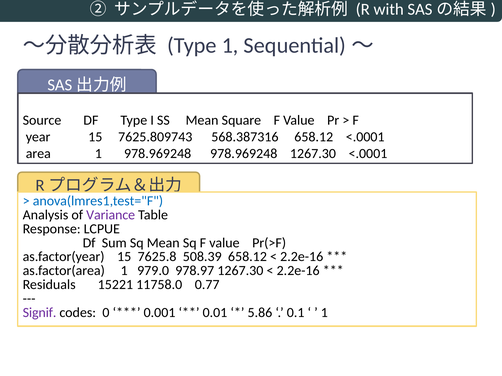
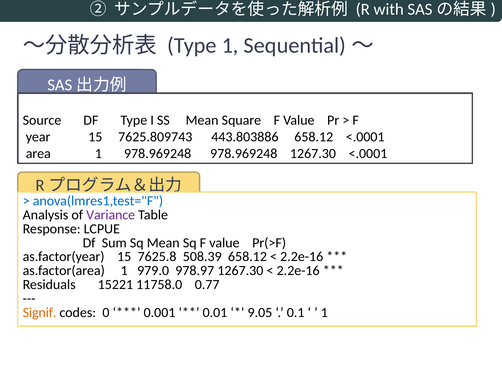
568.387316: 568.387316 -> 443.803886
Signif colour: purple -> orange
5.86: 5.86 -> 9.05
